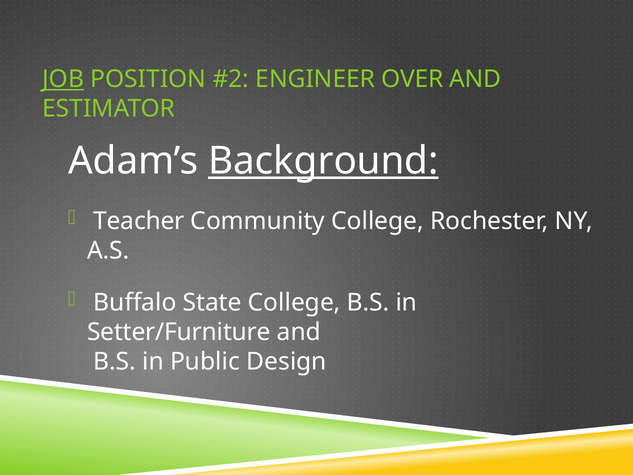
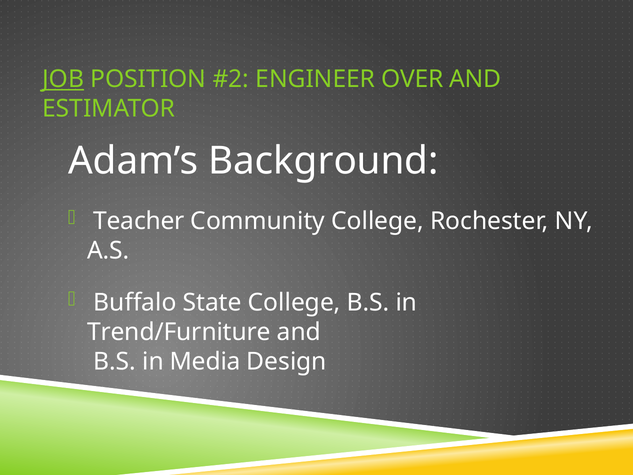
Background underline: present -> none
Setter/Furniture: Setter/Furniture -> Trend/Furniture
Public: Public -> Media
